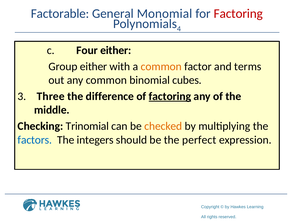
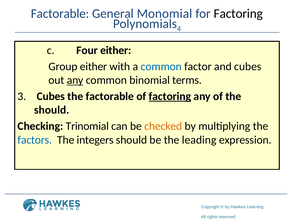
Factoring at (238, 14) colour: red -> black
common at (161, 66) colour: orange -> blue
and terms: terms -> cubes
any at (75, 80) underline: none -> present
cubes: cubes -> terms
Three at (51, 96): Three -> Cubes
the difference: difference -> factorable
middle at (52, 110): middle -> should
perfect: perfect -> leading
